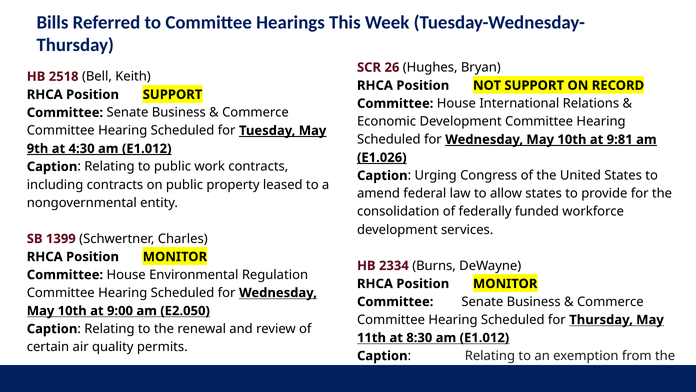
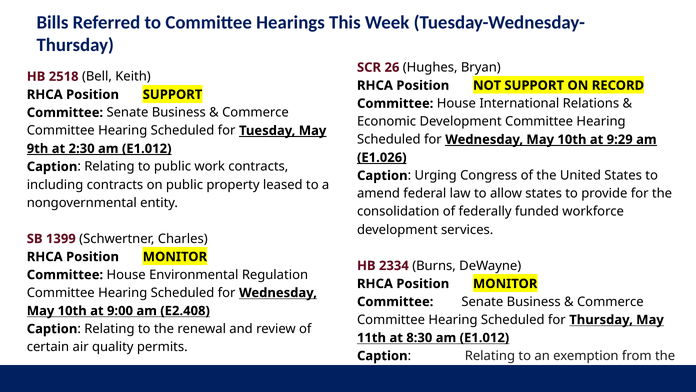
9:81: 9:81 -> 9:29
4:30: 4:30 -> 2:30
E2.050: E2.050 -> E2.408
